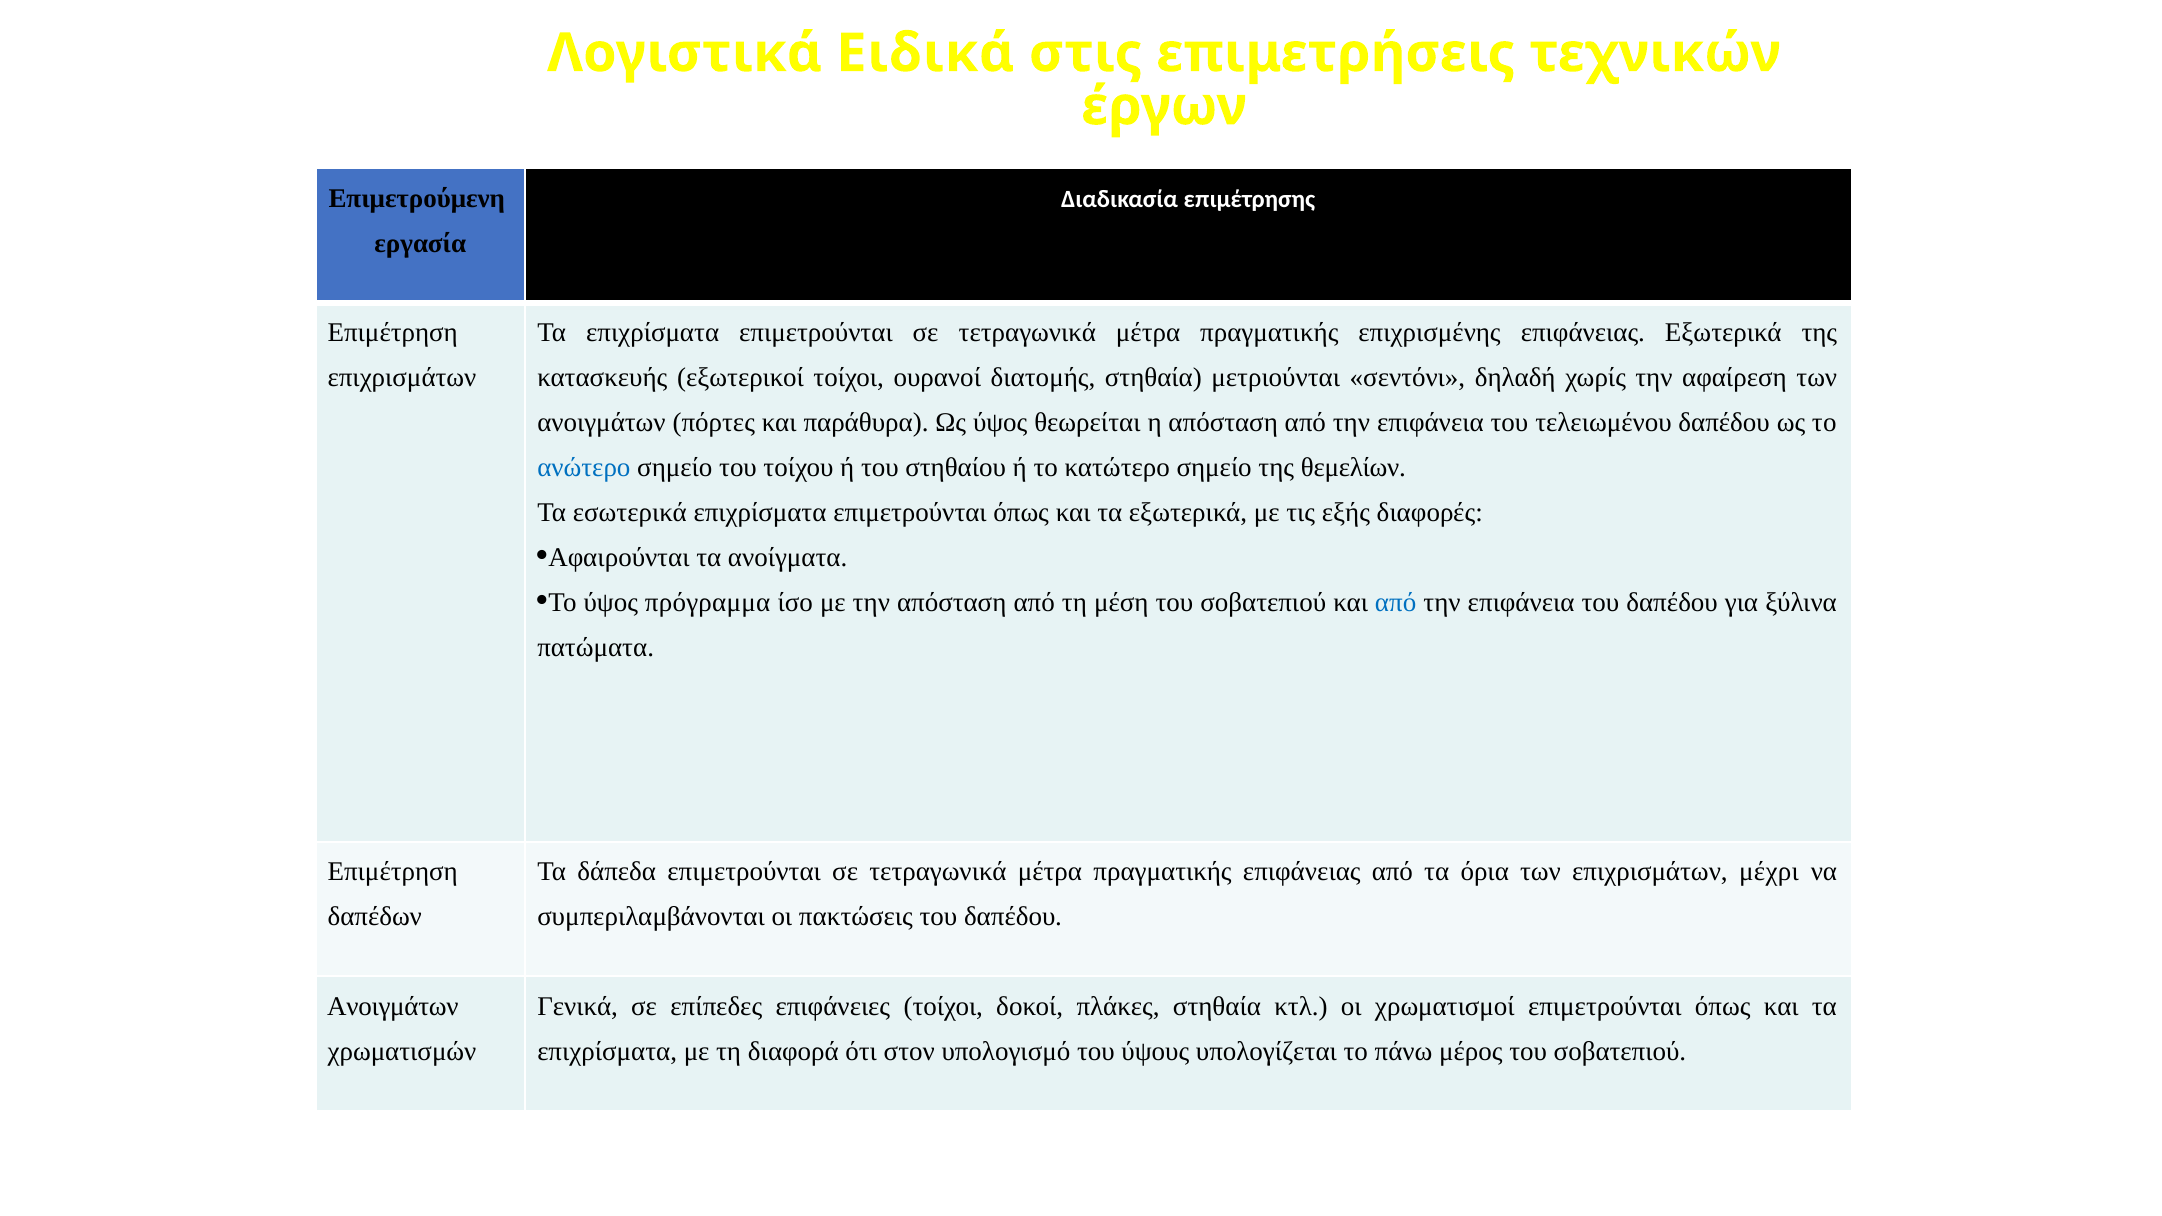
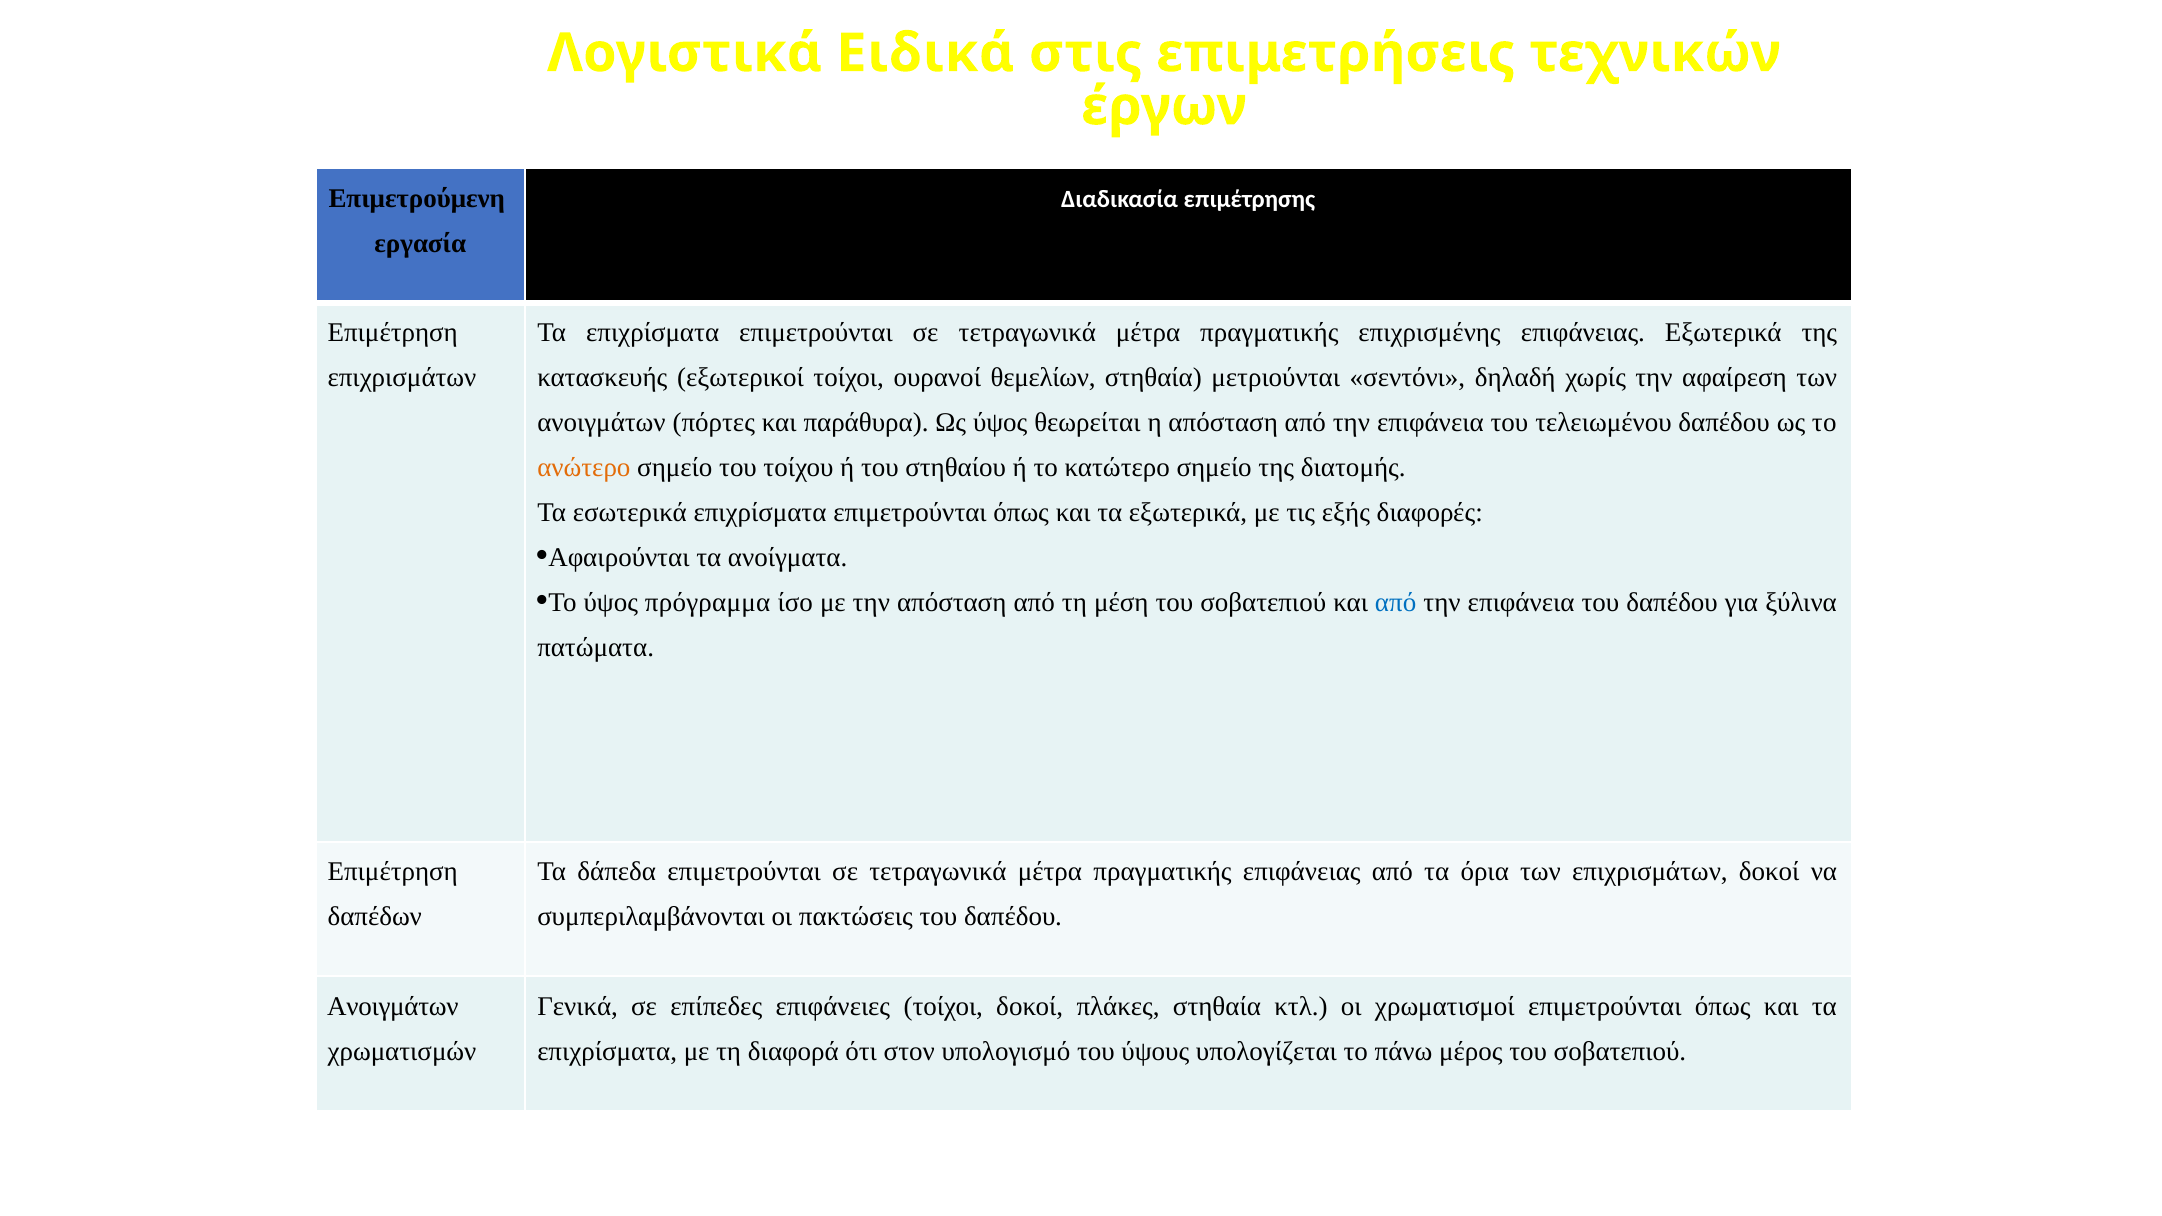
διατομής: διατομής -> θεμελίων
ανώτερο colour: blue -> orange
θεμελίων: θεμελίων -> διατομής
επιχρισμάτων μέχρι: μέχρι -> δοκοί
